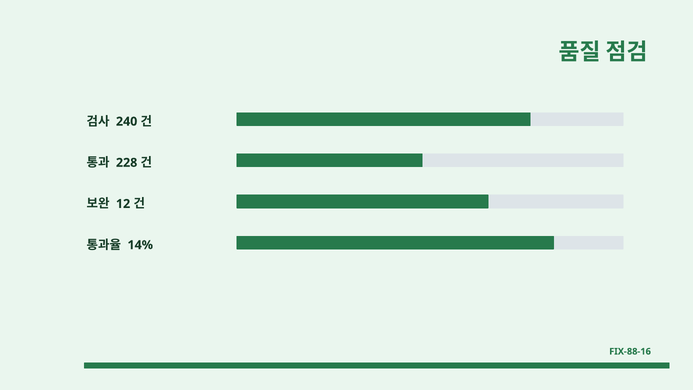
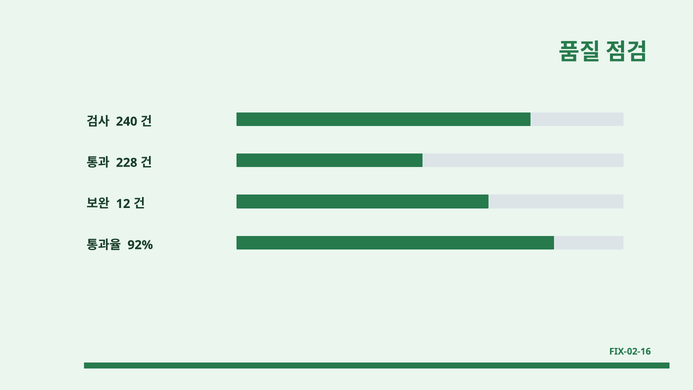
14%: 14% -> 92%
FIX-88-16: FIX-88-16 -> FIX-02-16
